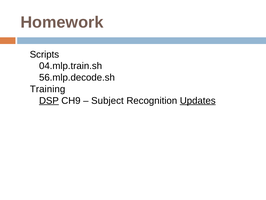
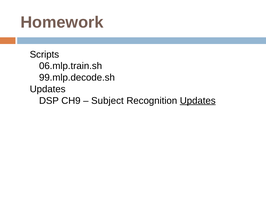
04.mlp.train.sh: 04.mlp.train.sh -> 06.mlp.train.sh
56.mlp.decode.sh: 56.mlp.decode.sh -> 99.mlp.decode.sh
Training at (48, 89): Training -> Updates
DSP underline: present -> none
